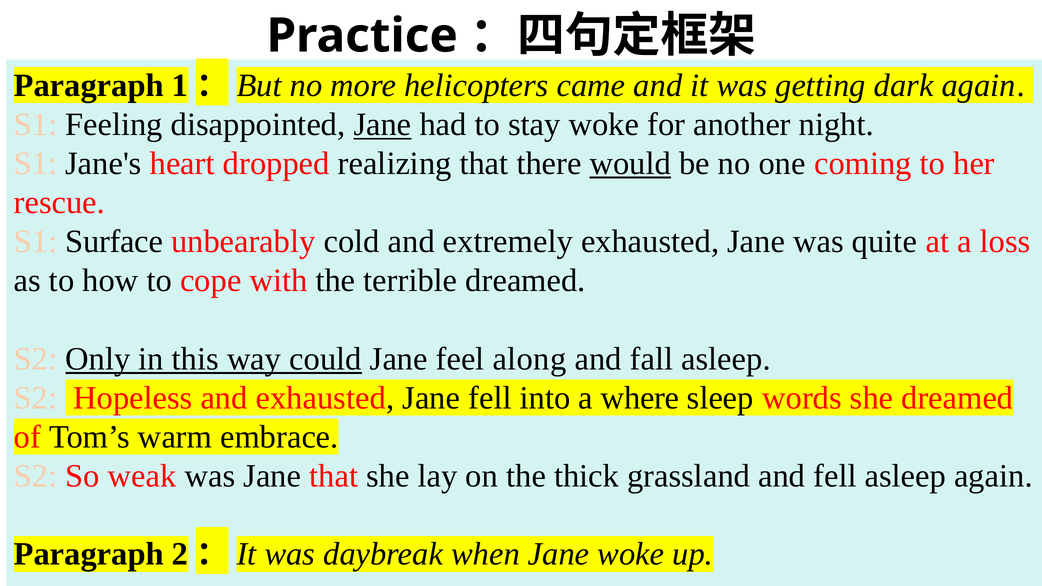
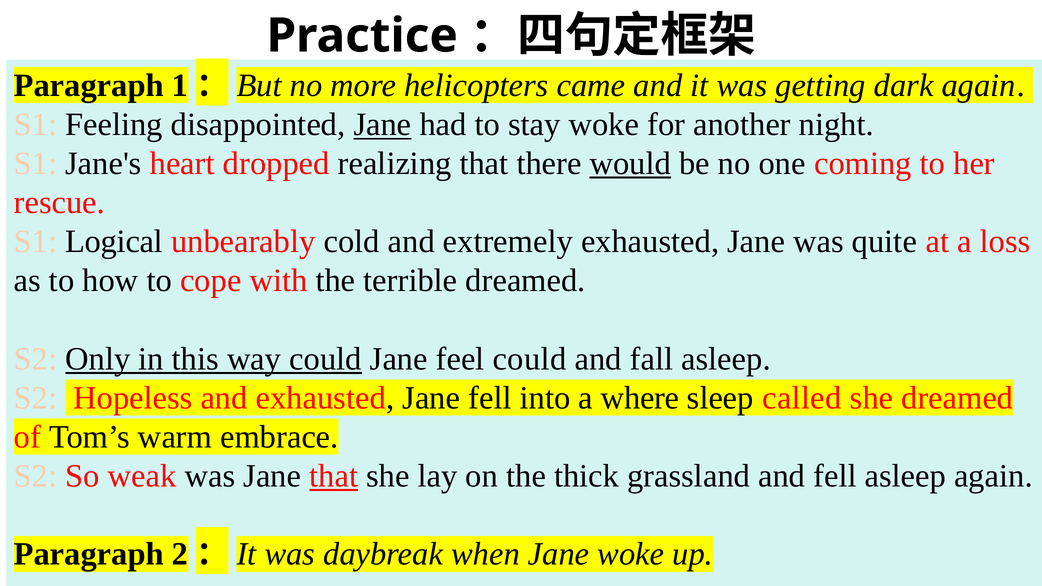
Surface: Surface -> Logical
feel along: along -> could
words: words -> called
that at (334, 476) underline: none -> present
